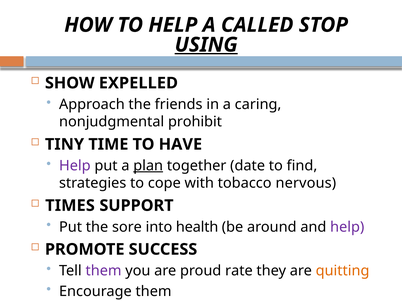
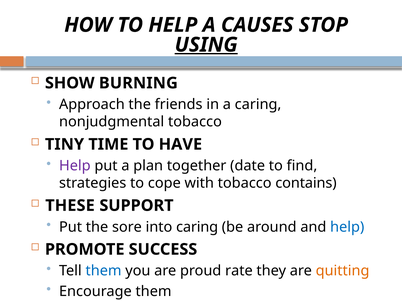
CALLED: CALLED -> CAUSES
EXPELLED: EXPELLED -> BURNING
nonjudgmental prohibit: prohibit -> tobacco
plan underline: present -> none
nervous: nervous -> contains
TIMES: TIMES -> THESE
into health: health -> caring
help at (347, 227) colour: purple -> blue
them at (104, 271) colour: purple -> blue
